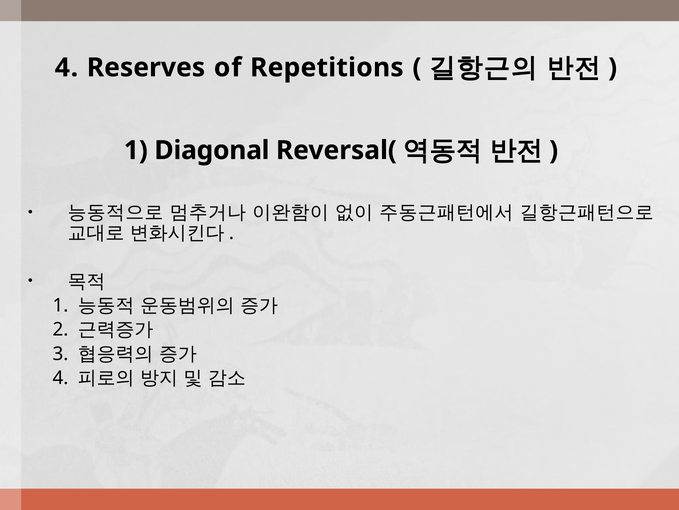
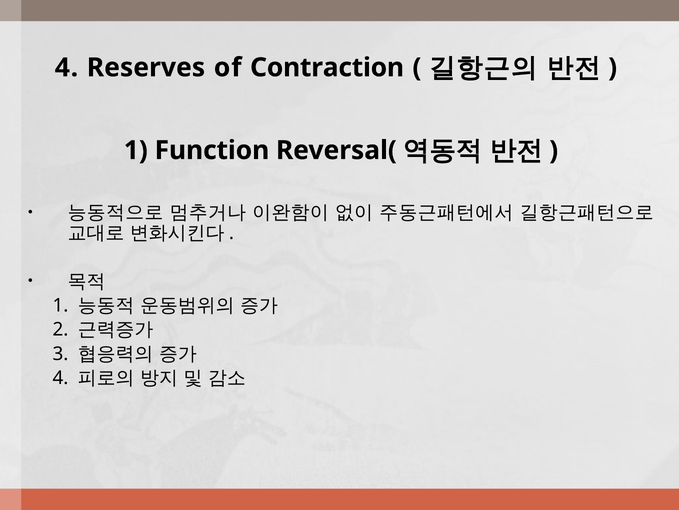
Repetitions: Repetitions -> Contraction
Diagonal: Diagonal -> Function
